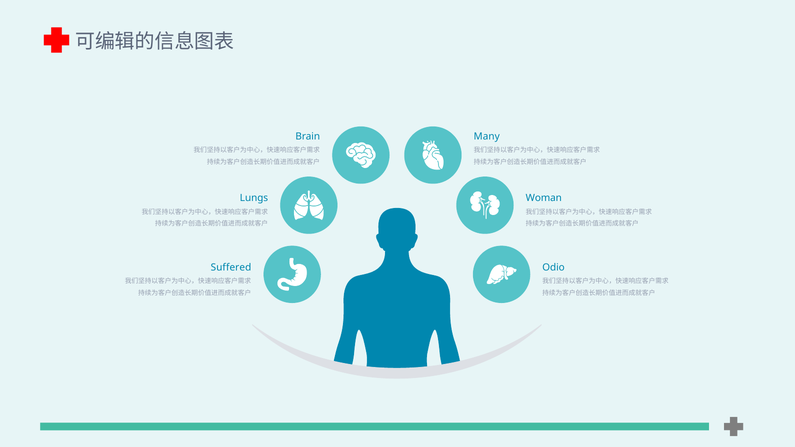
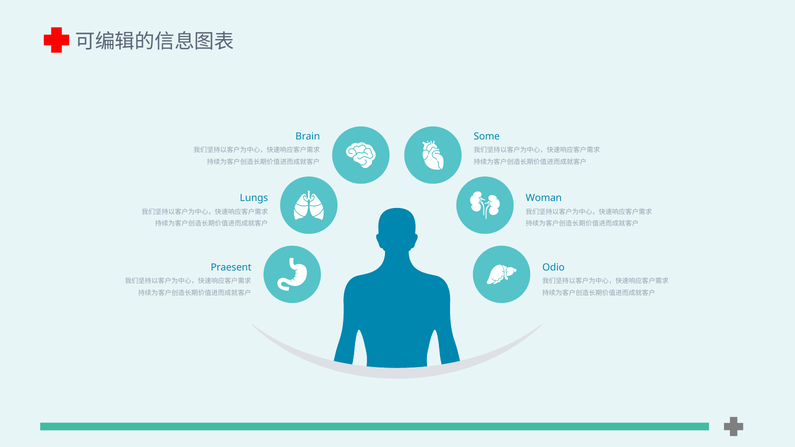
Many: Many -> Some
Suffered: Suffered -> Praesent
